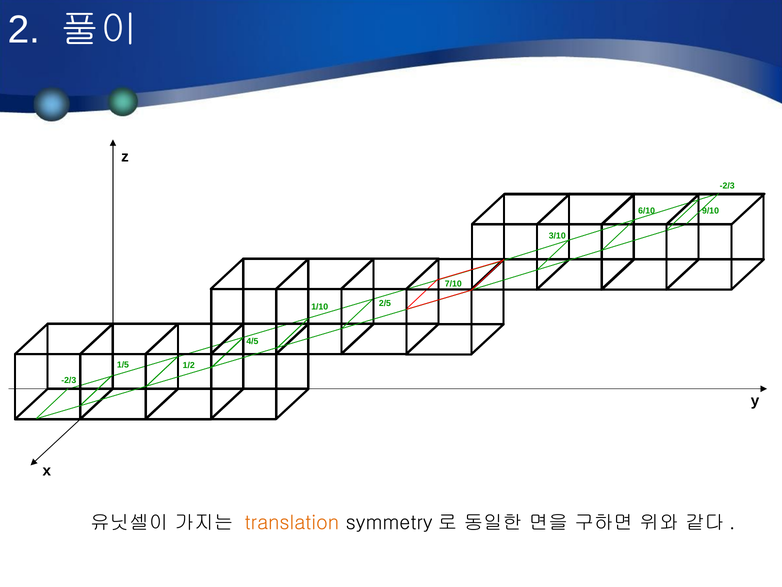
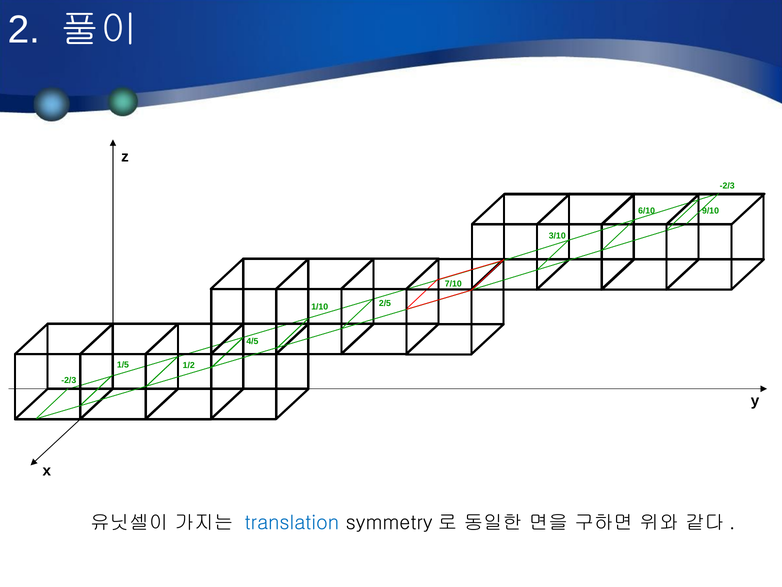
translation colour: orange -> blue
